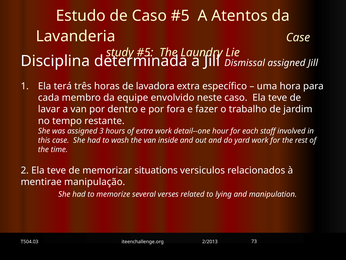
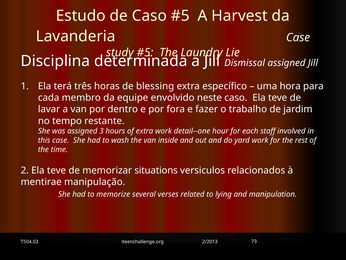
Atentos: Atentos -> Harvest
lavadora: lavadora -> blessing
